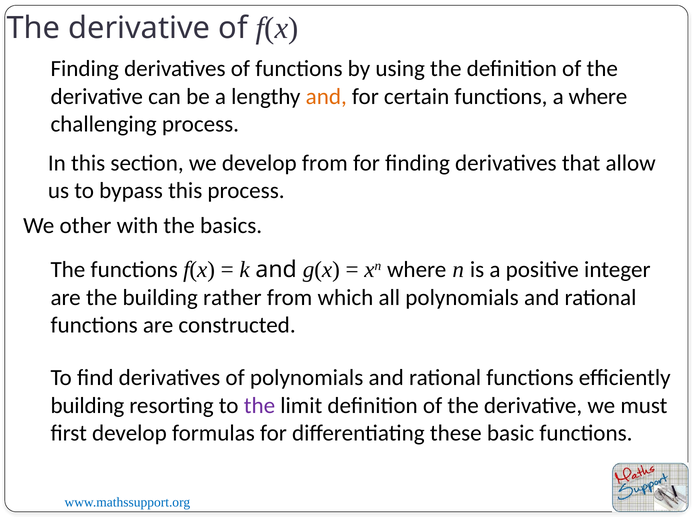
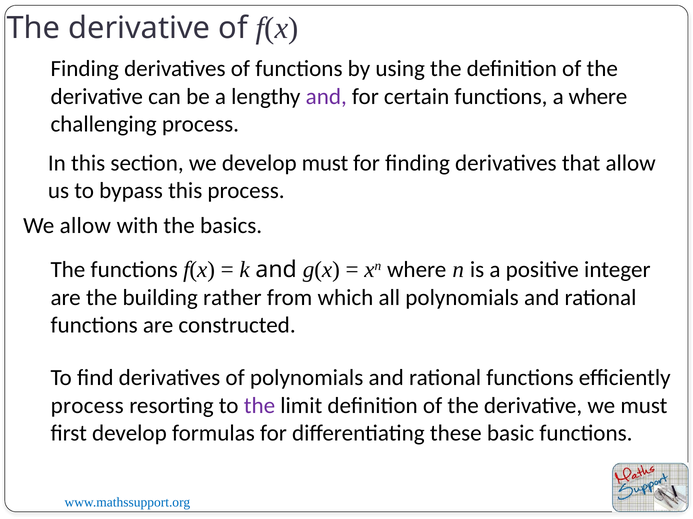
and at (326, 97) colour: orange -> purple
develop from: from -> must
We other: other -> allow
building at (87, 406): building -> process
